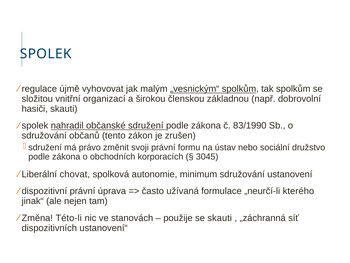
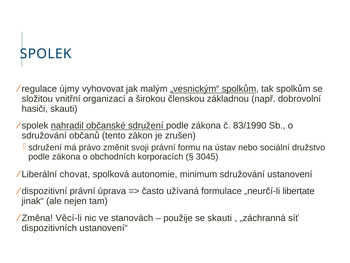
újmě: újmě -> újmy
kterého: kterého -> libertate
Této-li: Této-li -> Věcí-li
